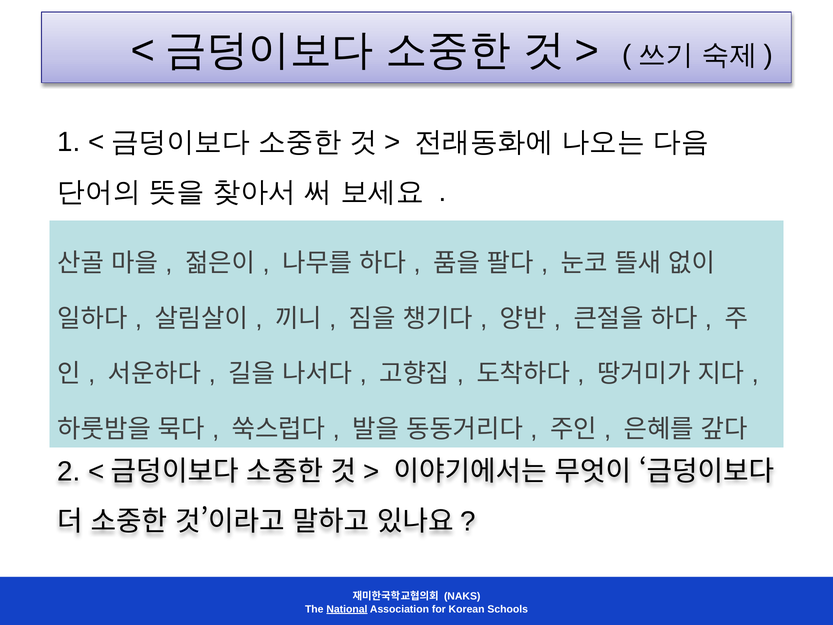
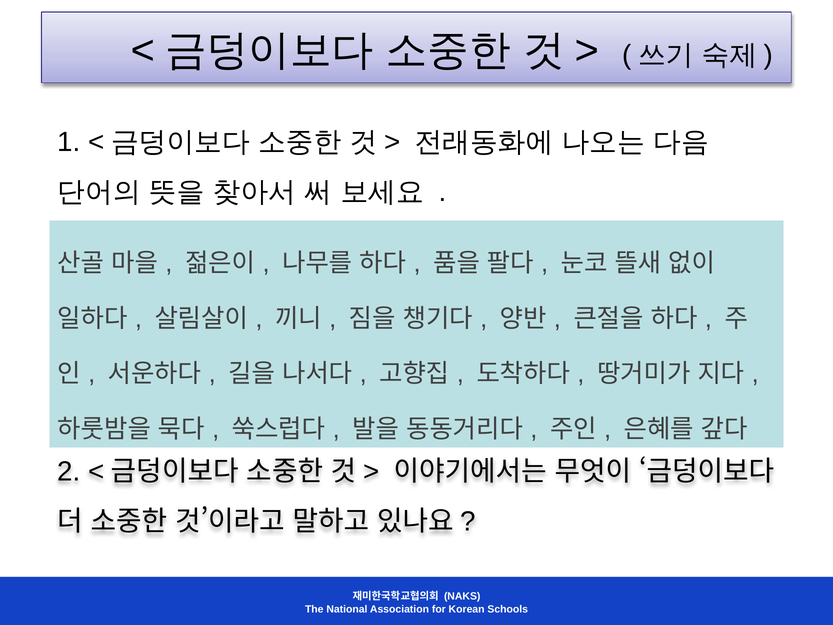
National underline: present -> none
